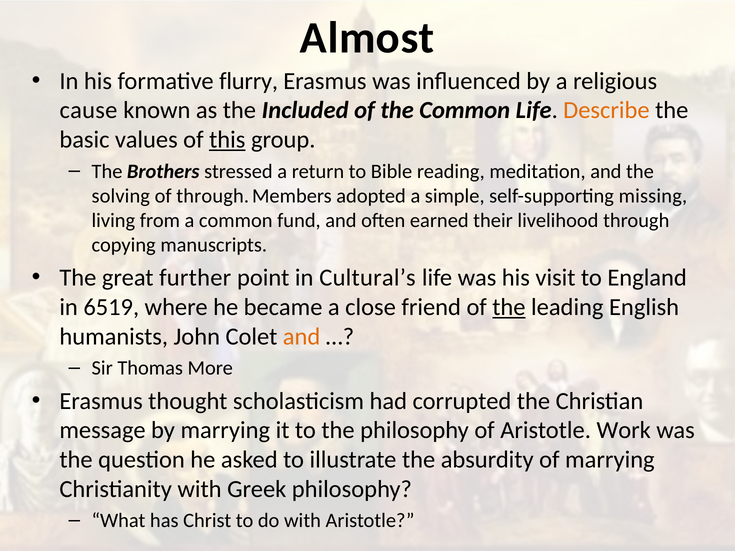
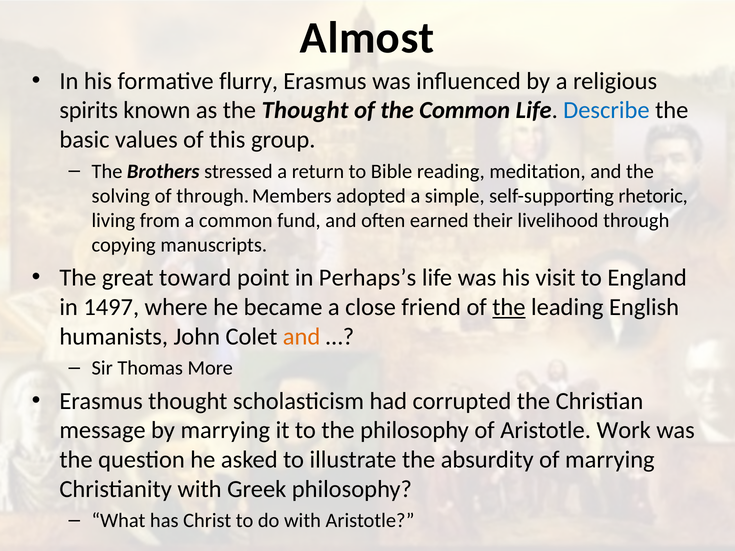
cause: cause -> spirits
the Included: Included -> Thought
Describe colour: orange -> blue
this underline: present -> none
missing: missing -> rhetoric
further: further -> toward
Cultural’s: Cultural’s -> Perhaps’s
6519: 6519 -> 1497
